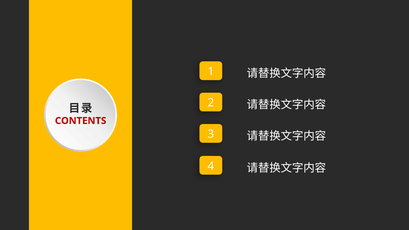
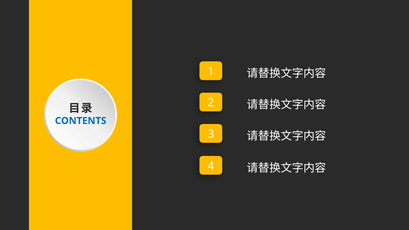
CONTENTS colour: red -> blue
